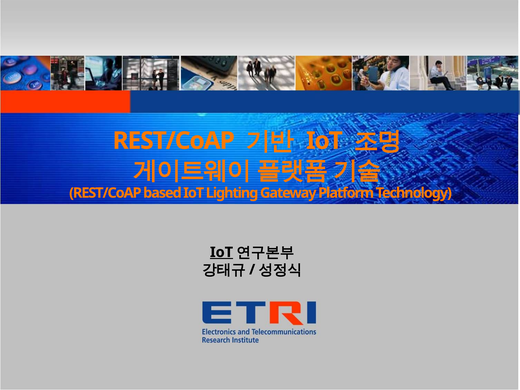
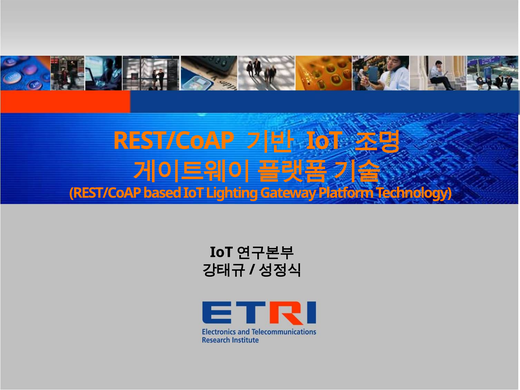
IoT at (222, 252) underline: present -> none
